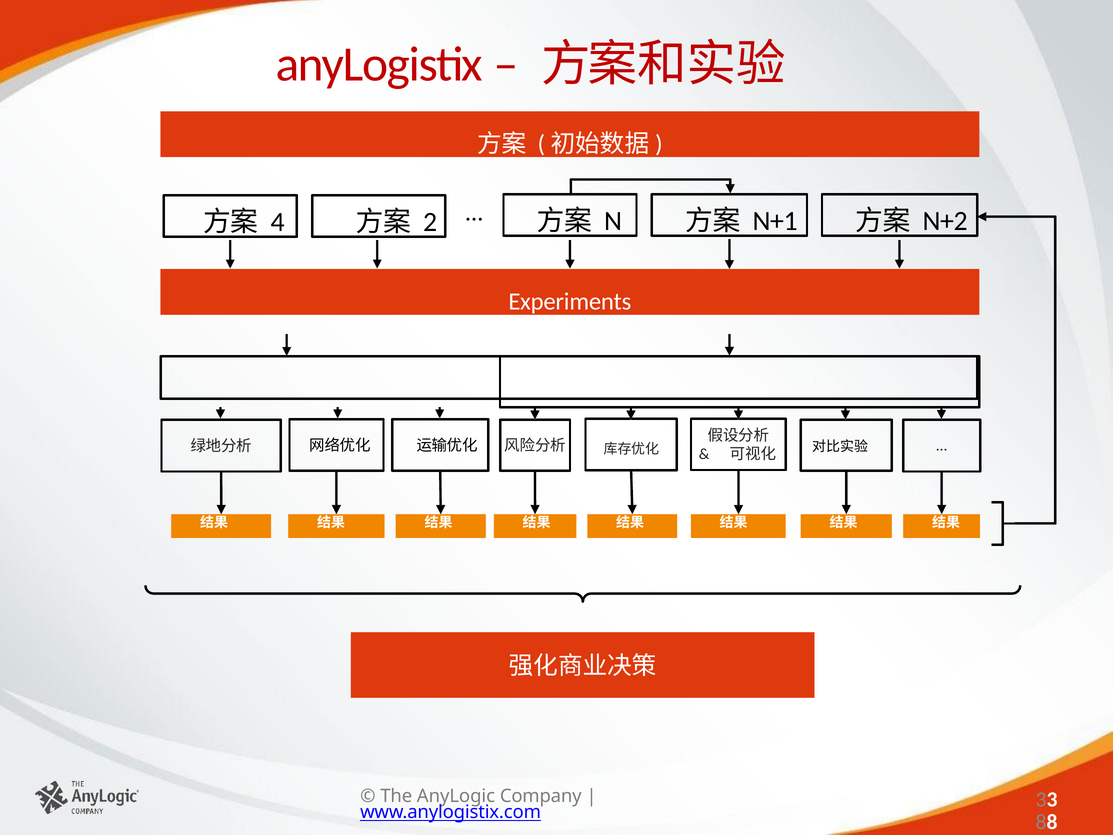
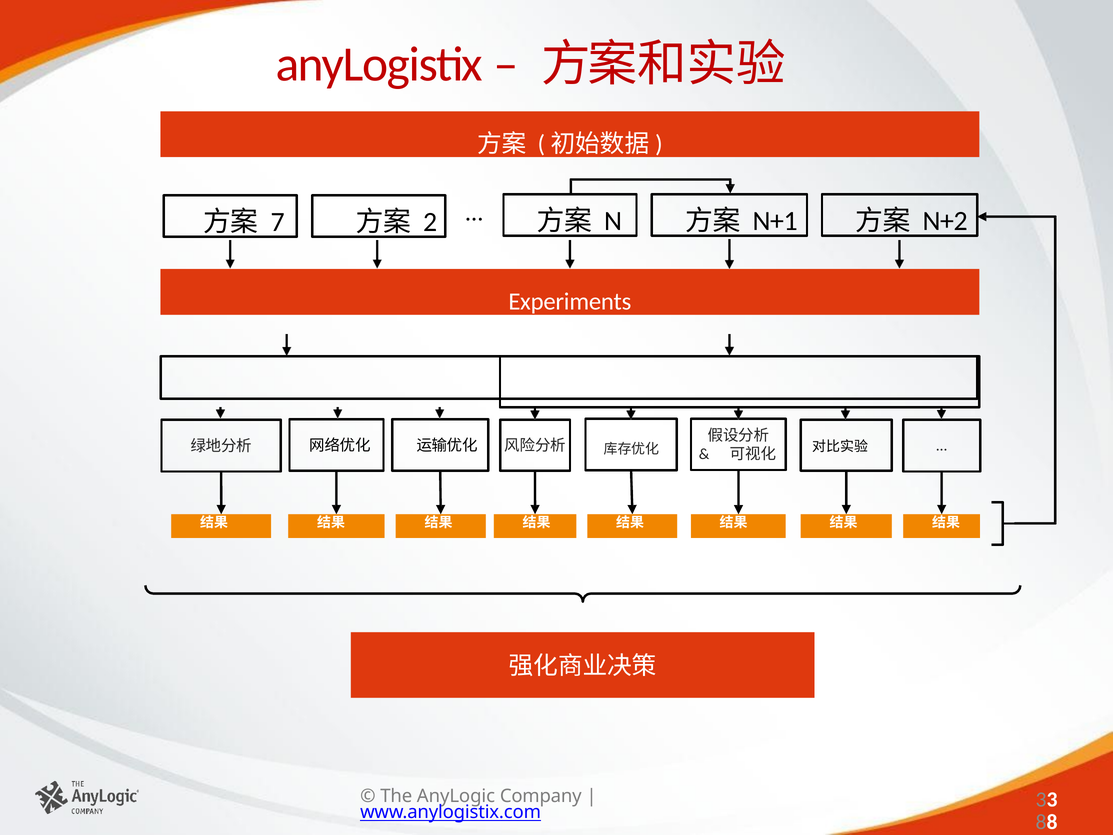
4: 4 -> 7
